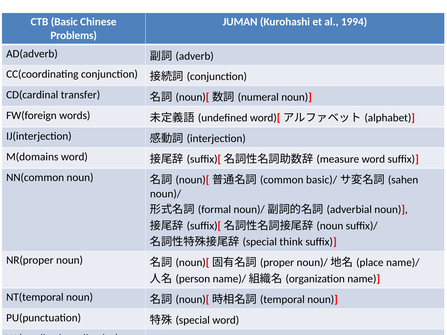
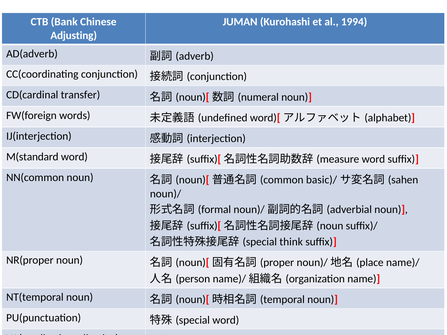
Basic: Basic -> Bank
Problems: Problems -> Adjusting
M(domains: M(domains -> M(standard
